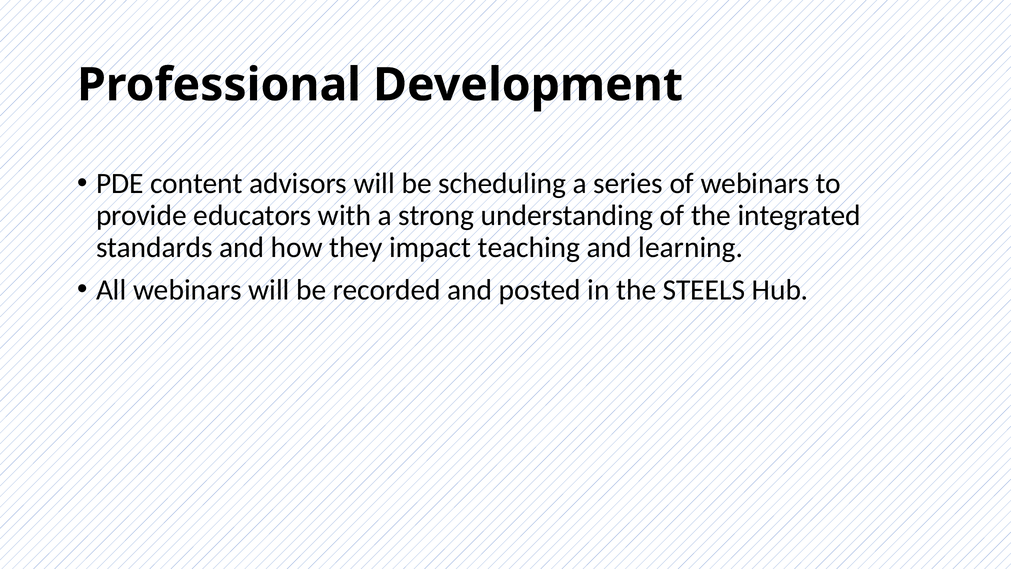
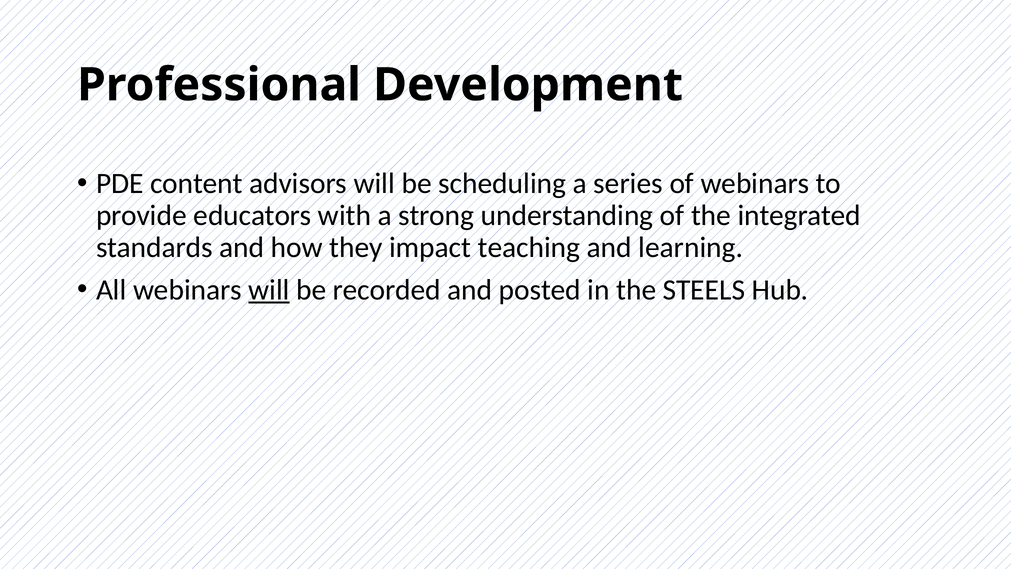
will at (269, 290) underline: none -> present
